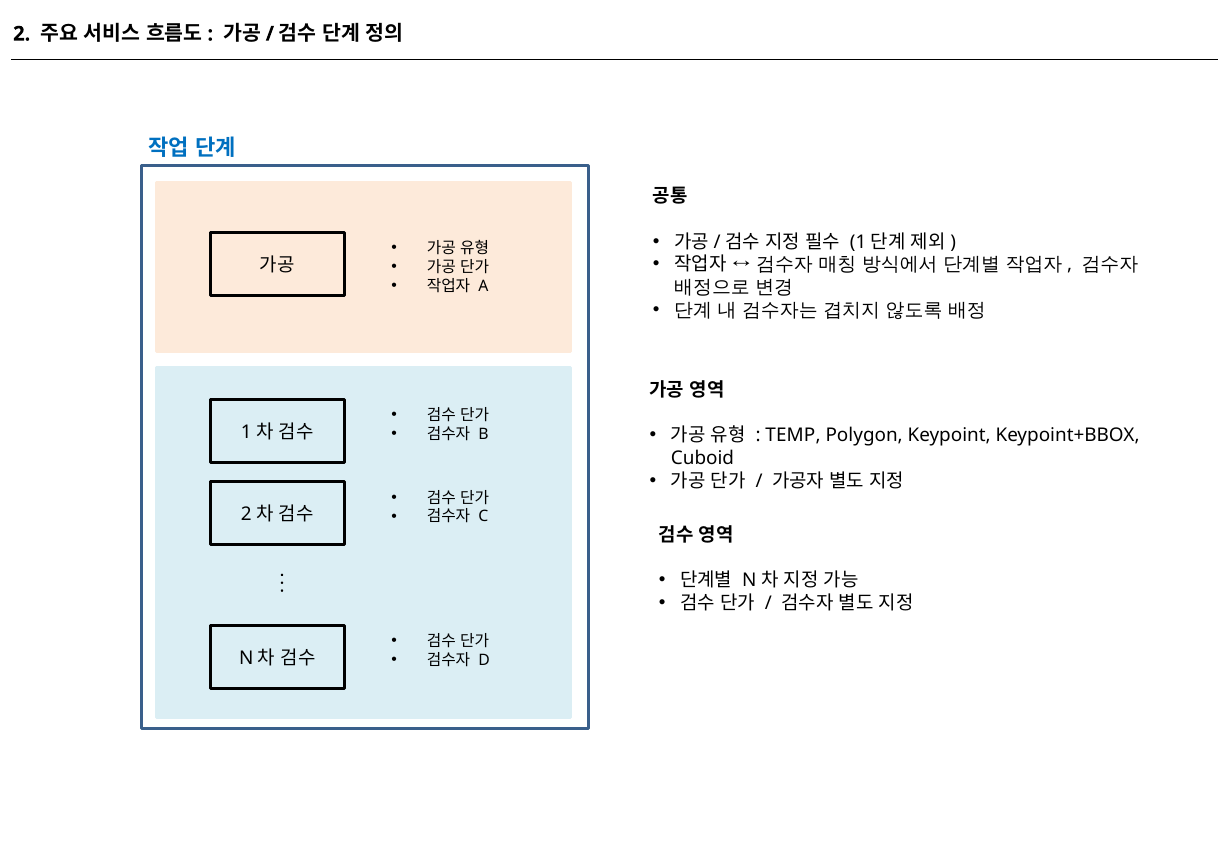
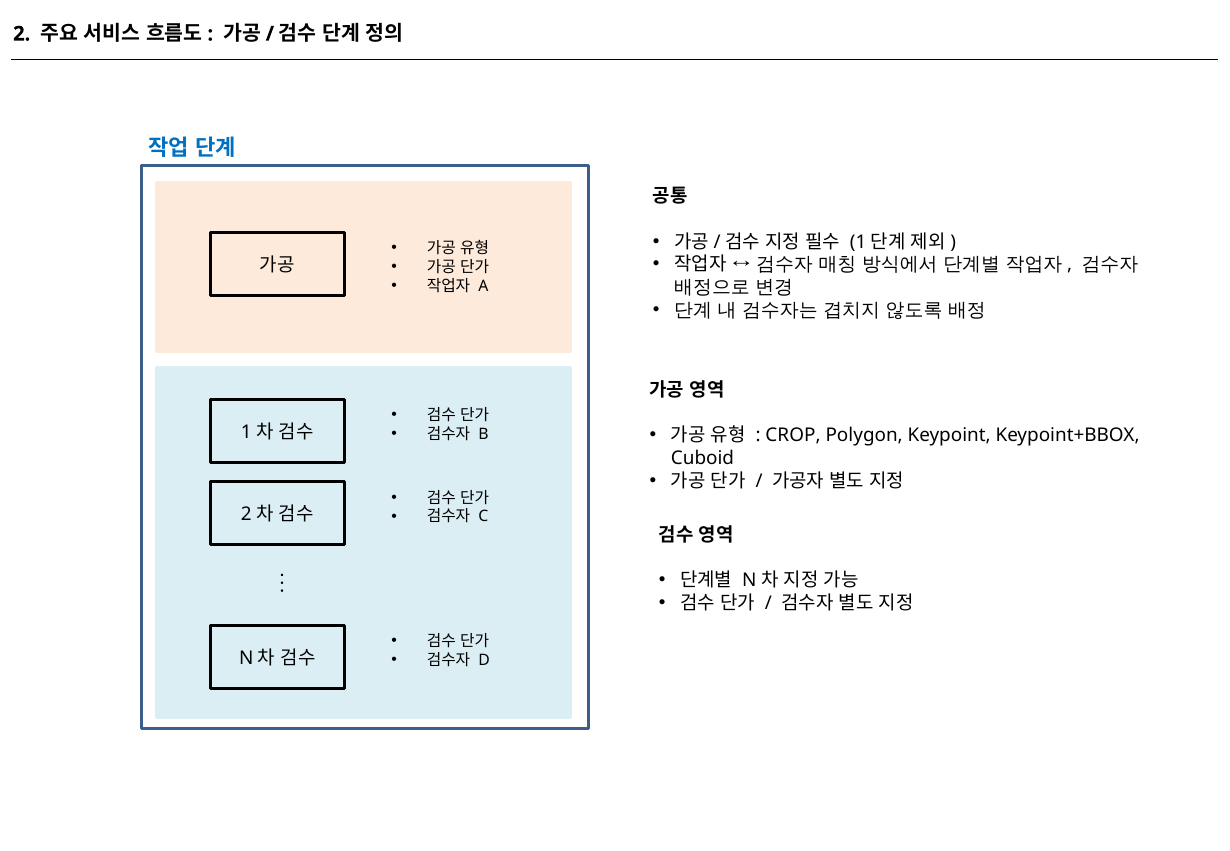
TEMP: TEMP -> CROP
